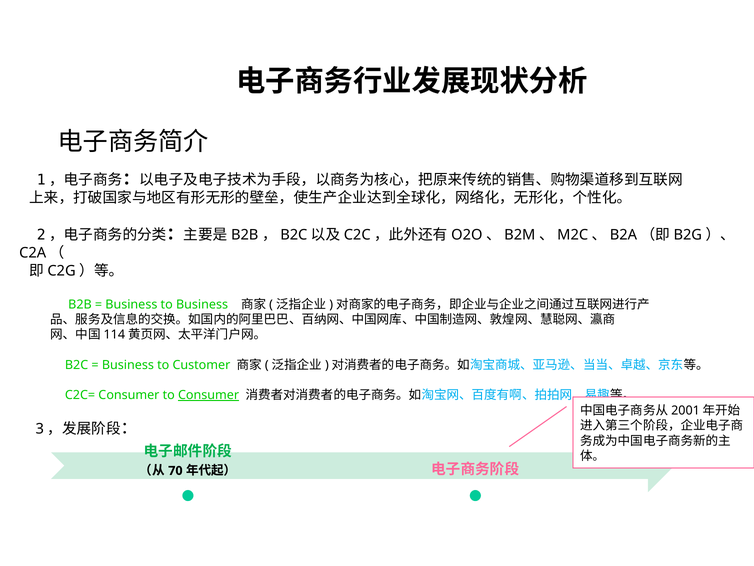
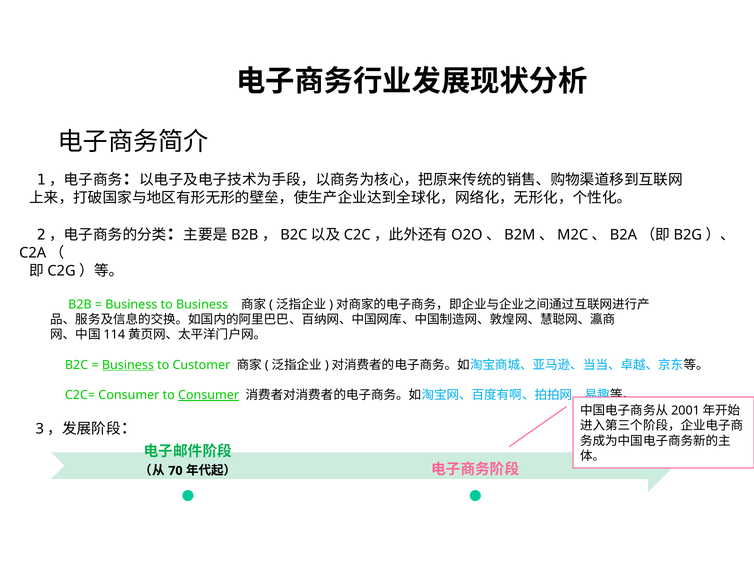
Business at (128, 365) underline: none -> present
